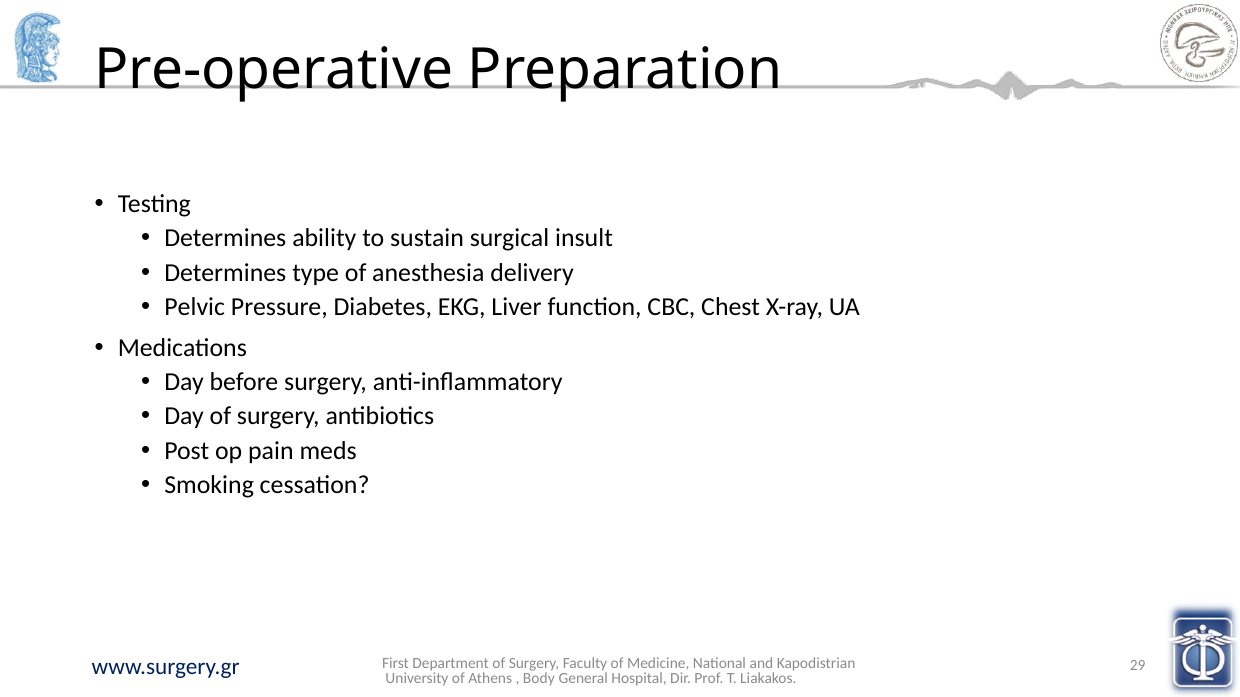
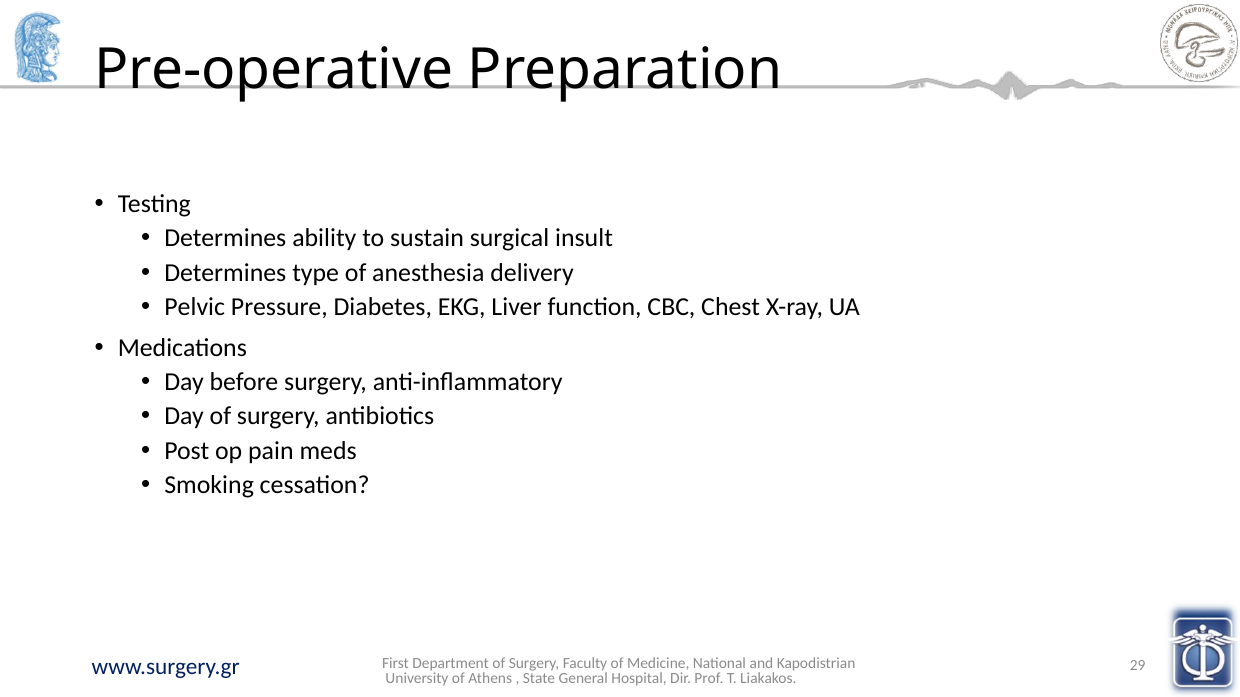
Body: Body -> State
